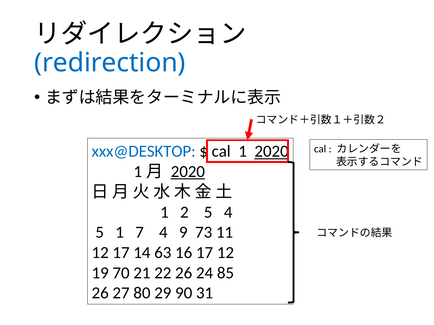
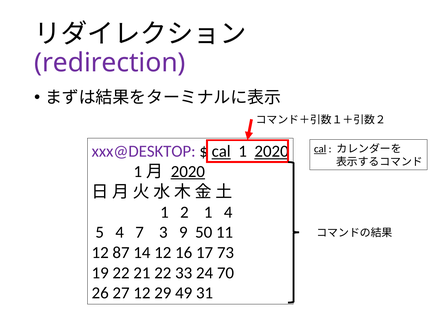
redirection colour: blue -> purple
cal at (320, 149) underline: none -> present
xxx@DESKTOP colour: blue -> purple
cal at (221, 152) underline: none -> present
2 5: 5 -> 1
5 1: 1 -> 4
7 4: 4 -> 3
73: 73 -> 50
12 17: 17 -> 87
14 63: 63 -> 12
17 12: 12 -> 73
19 70: 70 -> 22
22 26: 26 -> 33
85: 85 -> 70
27 80: 80 -> 12
90: 90 -> 49
